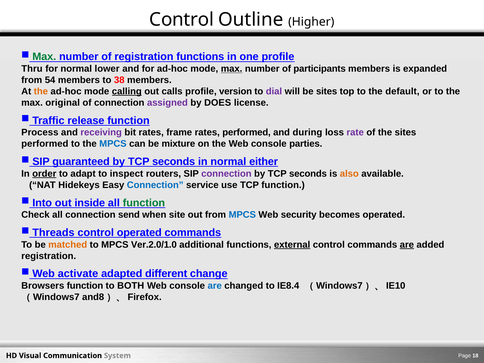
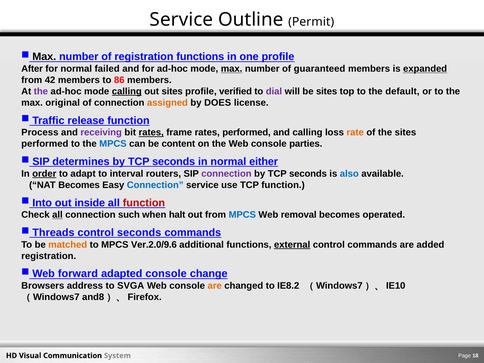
Control at (182, 19): Control -> Service
Higher: Higher -> Permit
Max at (44, 57) colour: green -> black
Thru: Thru -> After
lower: lower -> failed
participants: participants -> guaranteed
expanded underline: none -> present
54: 54 -> 42
38: 38 -> 86
the at (41, 91) colour: orange -> purple
out calls: calls -> sites
version: version -> verified
assigned colour: purple -> orange
rates at (151, 133) underline: none -> present
and during: during -> calling
rate colour: purple -> orange
mixture: mixture -> content
guaranteed: guaranteed -> determines
inspect: inspect -> interval
also colour: orange -> blue
NAT Hidekeys: Hidekeys -> Becomes
function at (144, 203) colour: green -> red
all at (57, 215) underline: none -> present
send: send -> such
site: site -> halt
security: security -> removal
control operated: operated -> seconds
Ver.2.0/1.0: Ver.2.0/1.0 -> Ver.2.0/9.6
are at (407, 245) underline: present -> none
activate: activate -> forward
adapted different: different -> console
Browsers function: function -> address
BOTH: BOTH -> SVGA
are at (215, 286) colour: blue -> orange
IE8.4: IE8.4 -> IE8.2
